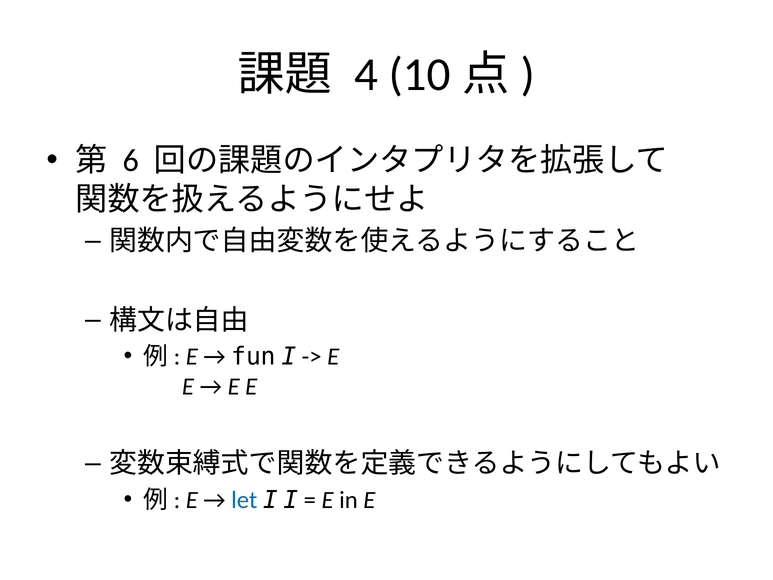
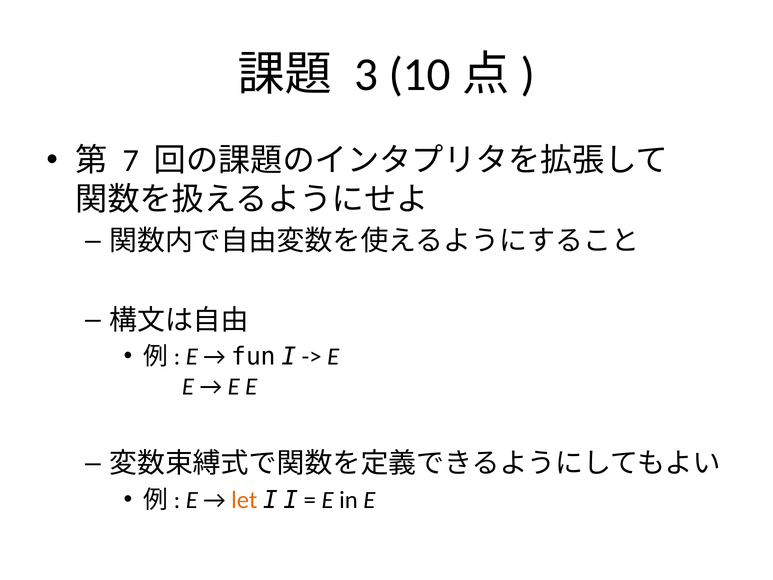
4: 4 -> 3
6: 6 -> 7
let colour: blue -> orange
